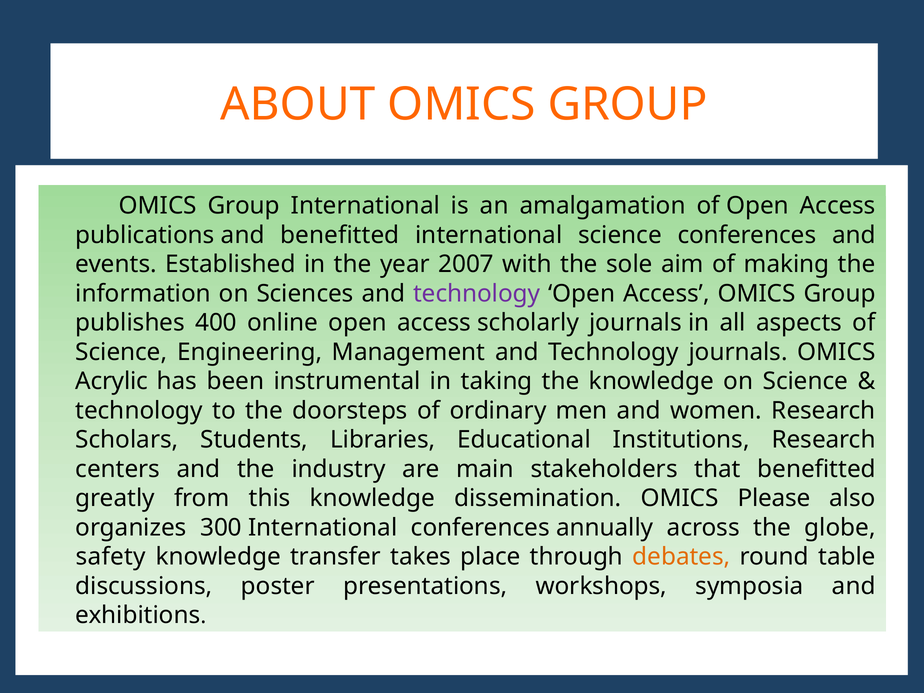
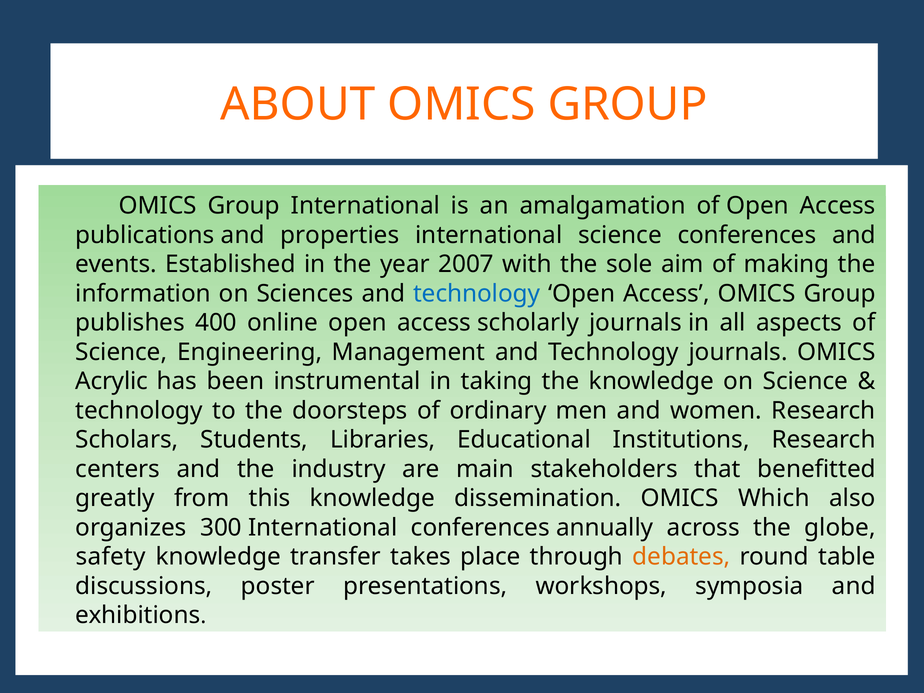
and benefitted: benefitted -> properties
technology at (477, 293) colour: purple -> blue
Please: Please -> Which
